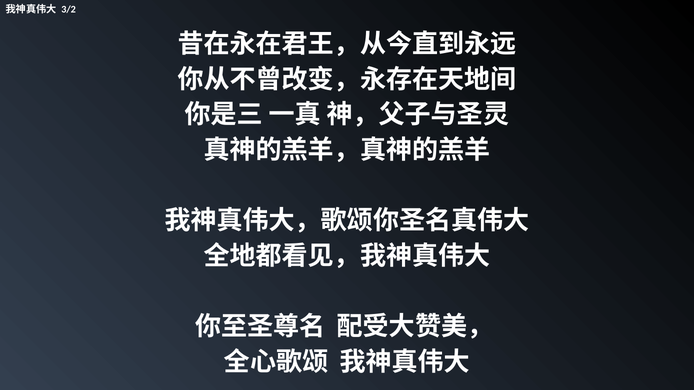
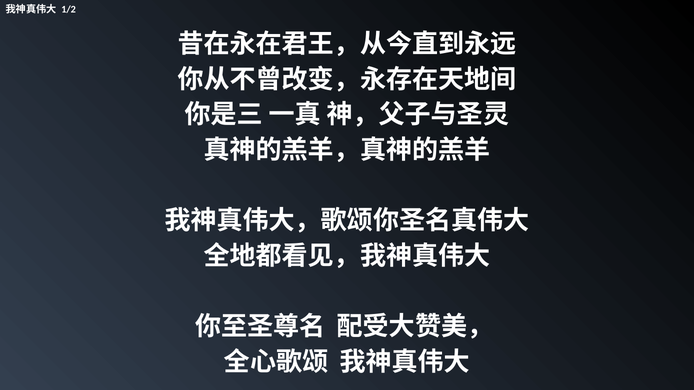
3/2: 3/2 -> 1/2
